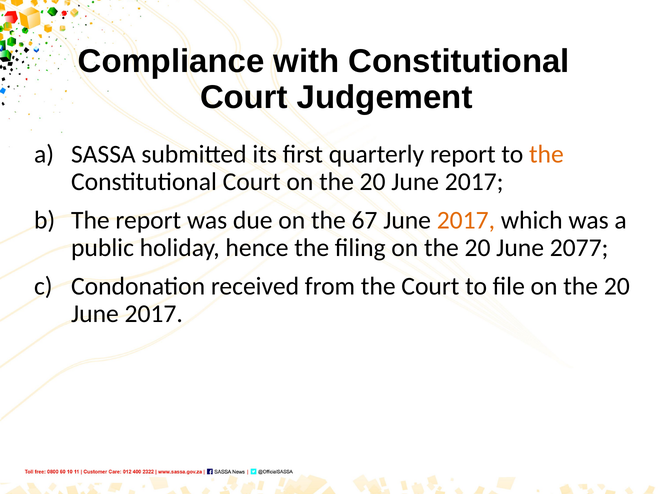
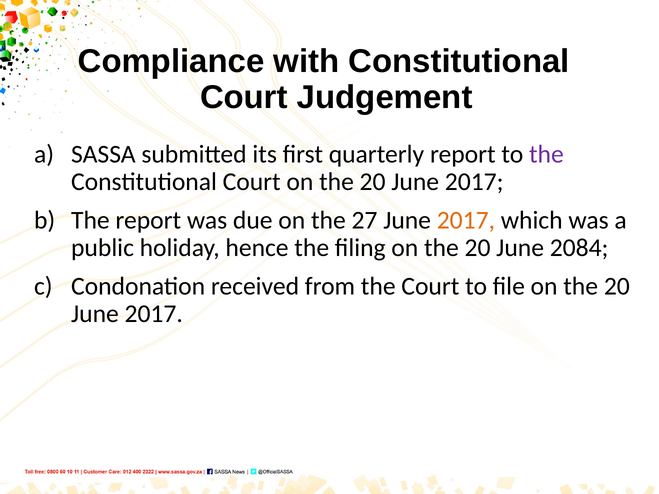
the at (546, 154) colour: orange -> purple
67: 67 -> 27
2077: 2077 -> 2084
